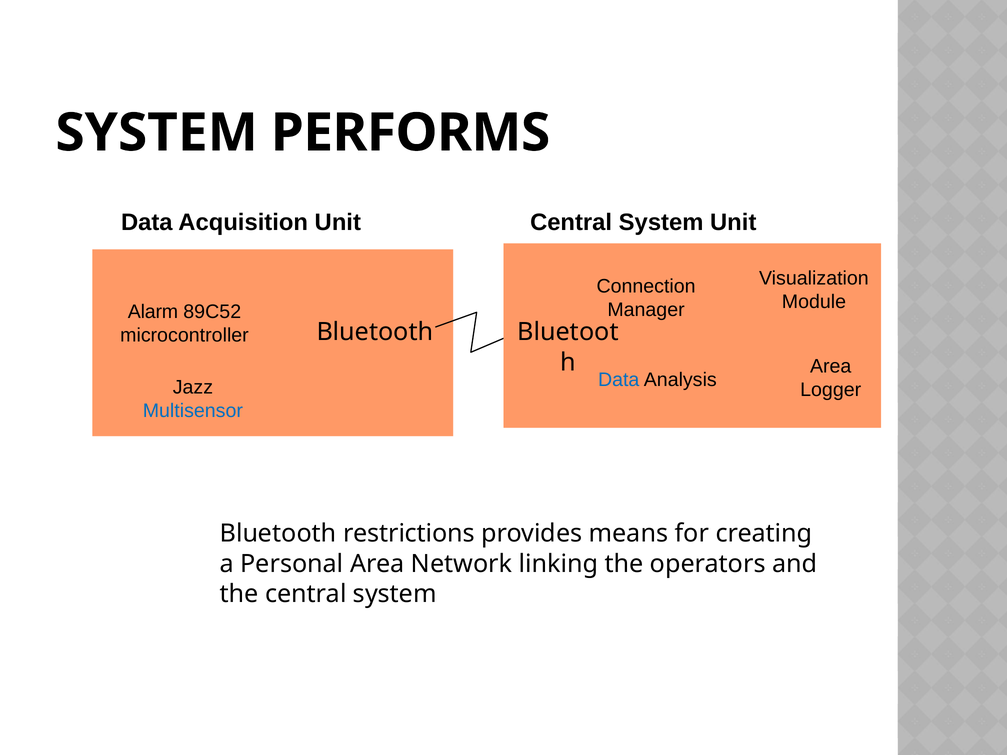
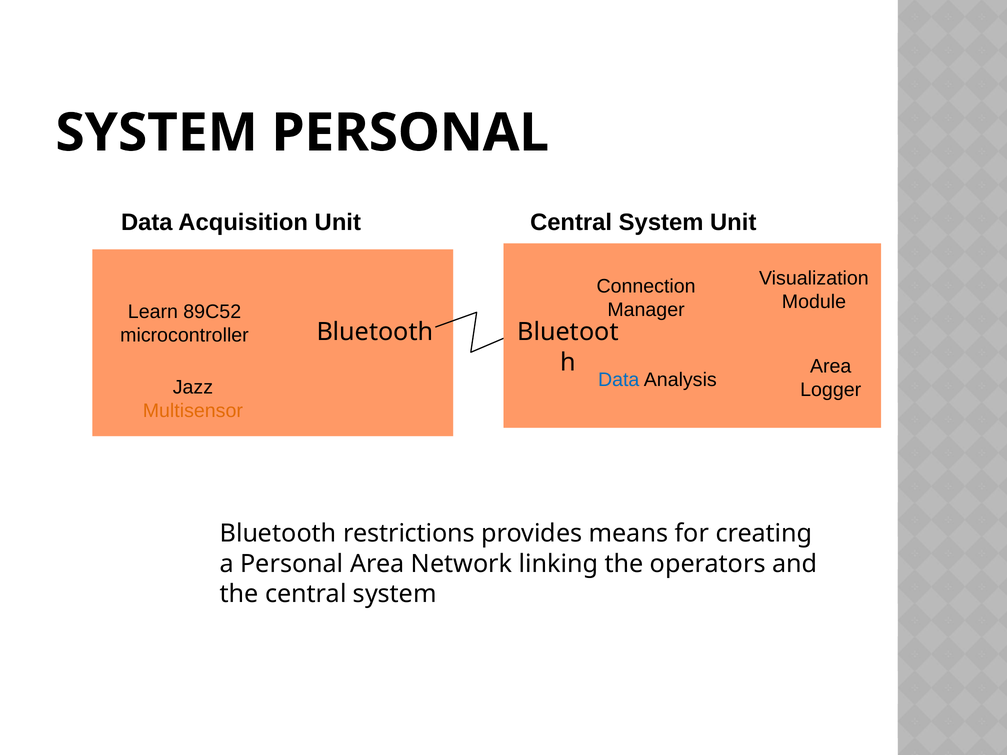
SYSTEM PERFORMS: PERFORMS -> PERSONAL
Alarm: Alarm -> Learn
Multisensor colour: blue -> orange
